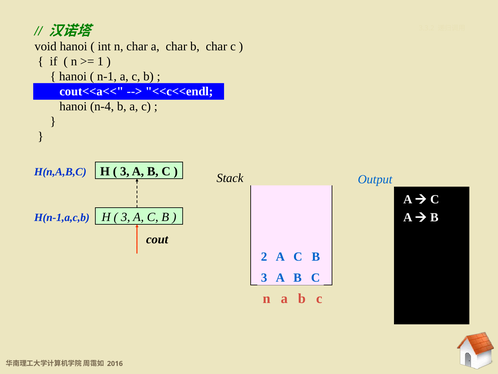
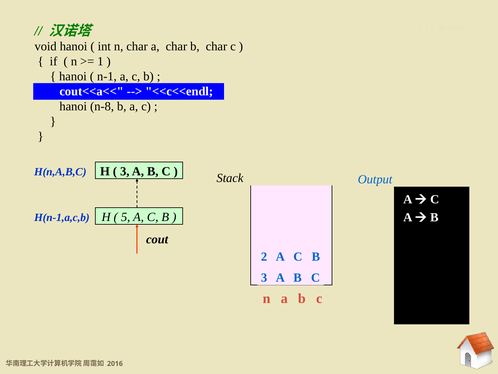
n-4: n-4 -> n-8
3 at (126, 217): 3 -> 5
